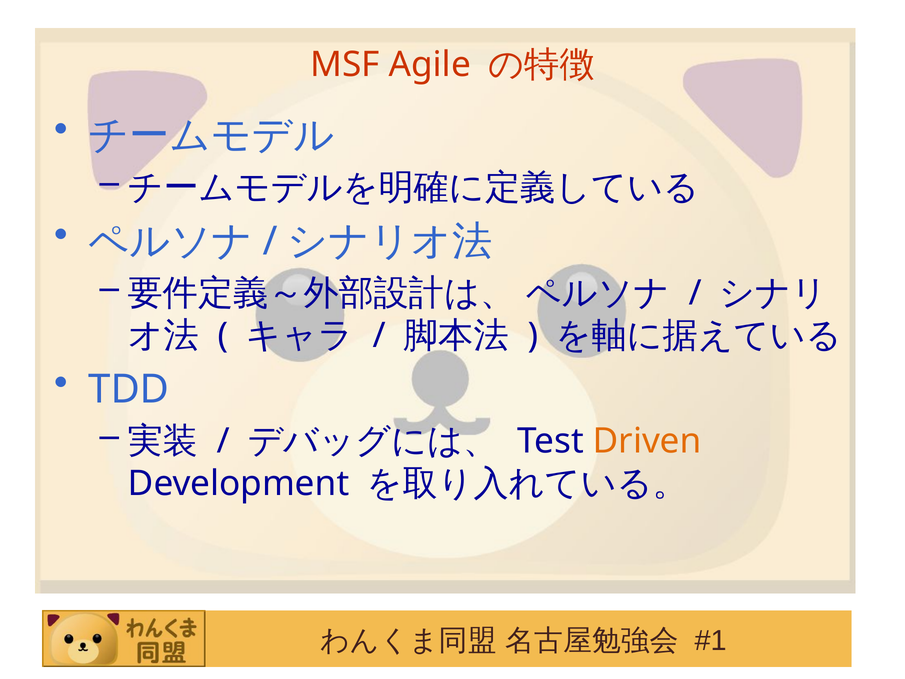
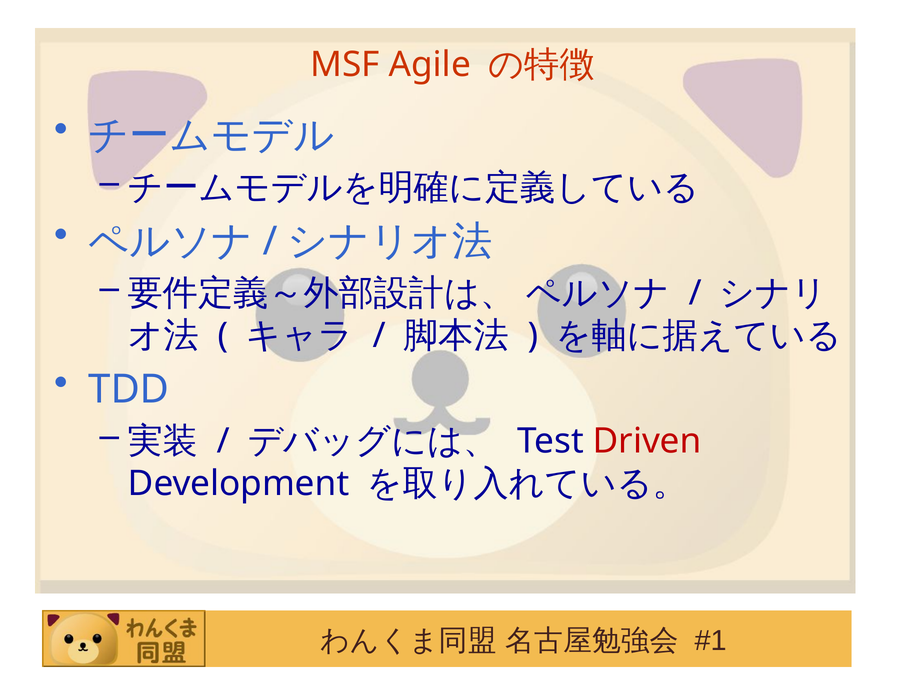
Driven colour: orange -> red
